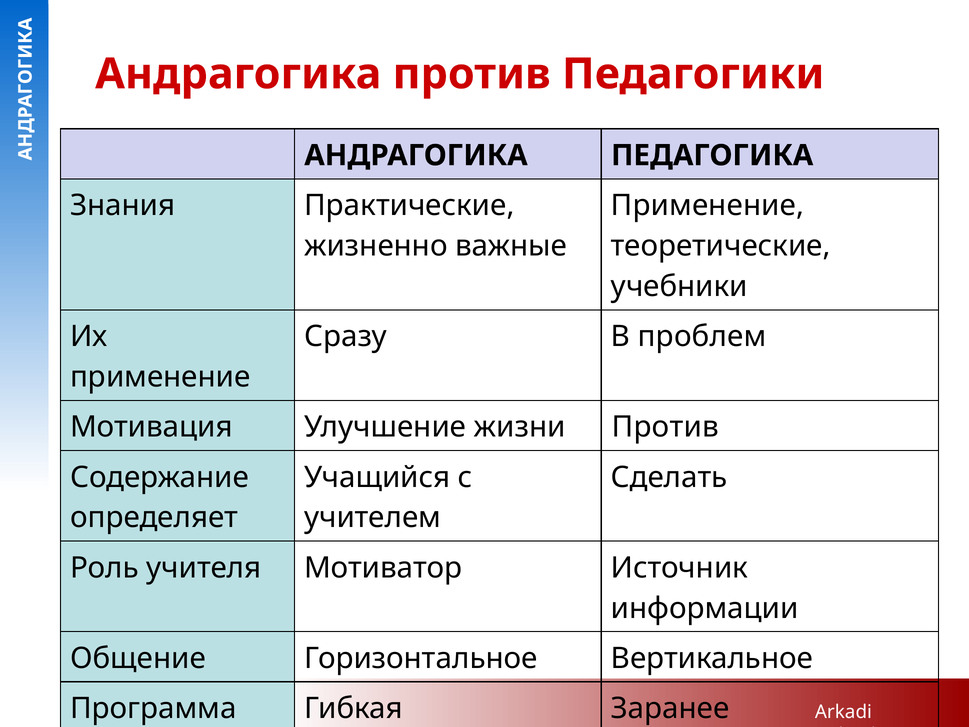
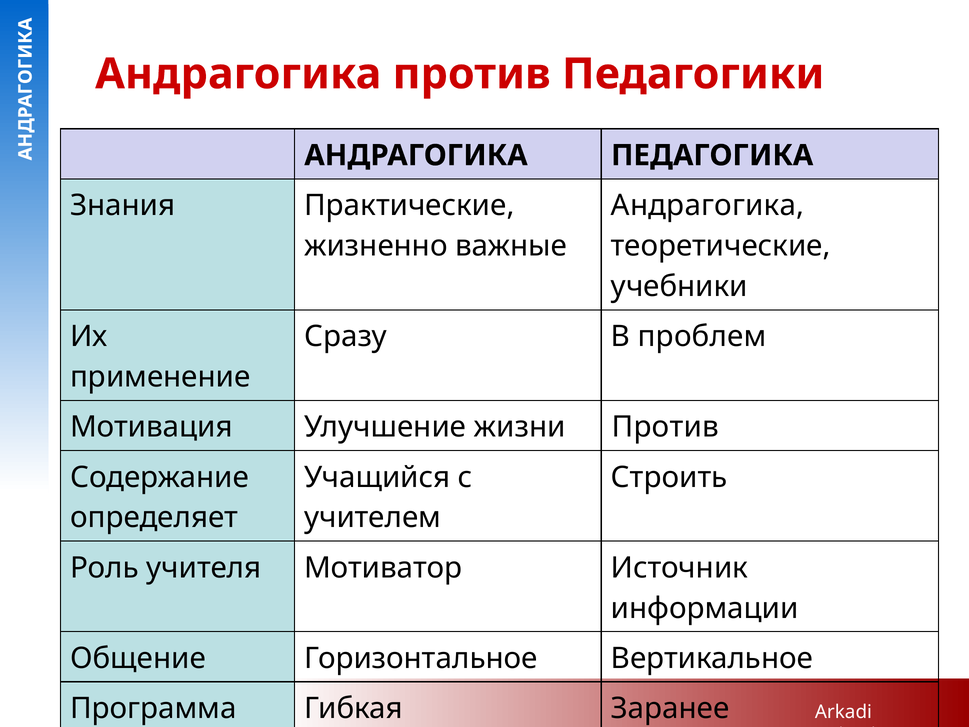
Применение at (708, 206): Применение -> Андрагогика
Сделать: Сделать -> Строить
